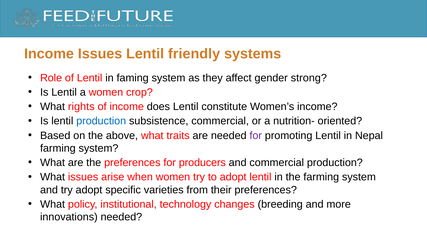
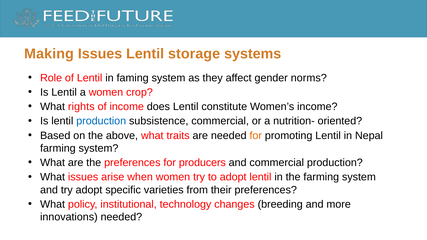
Income at (49, 54): Income -> Making
friendly: friendly -> storage
strong: strong -> norms
for at (256, 136) colour: purple -> orange
